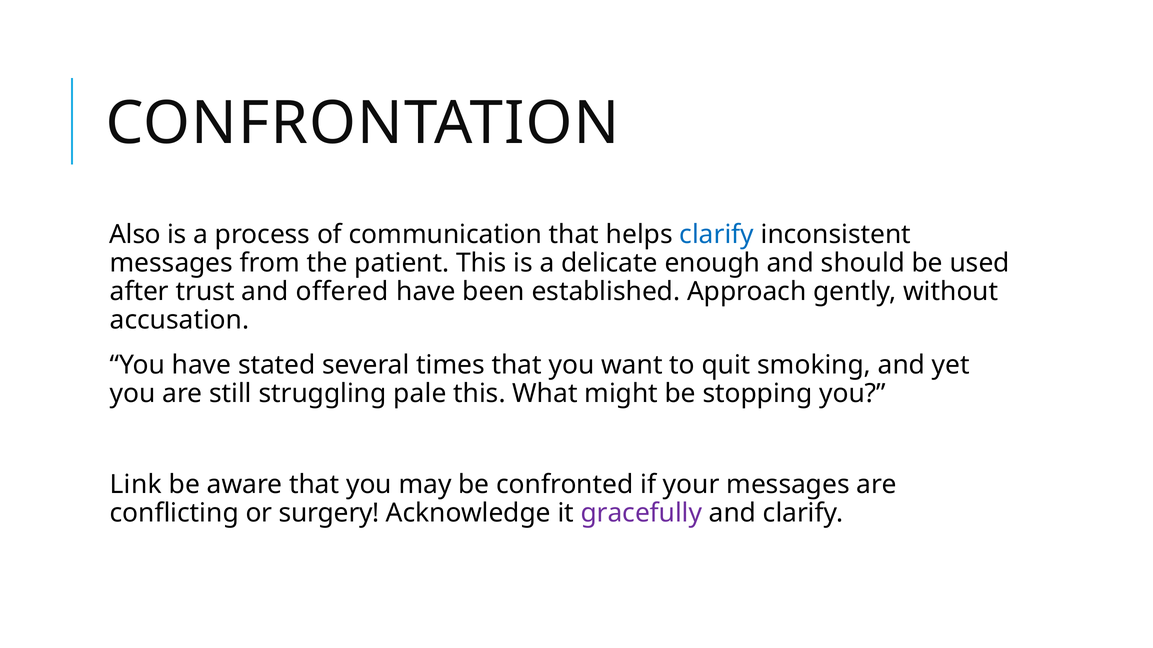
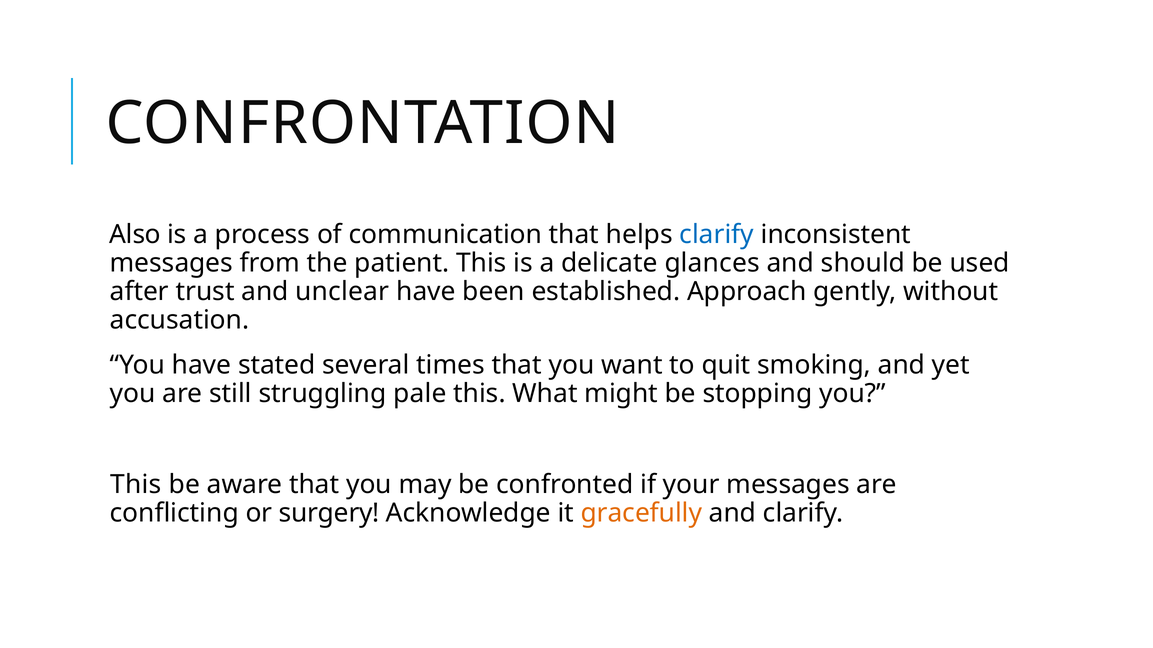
enough: enough -> glances
offered: offered -> unclear
Link at (136, 485): Link -> This
gracefully colour: purple -> orange
